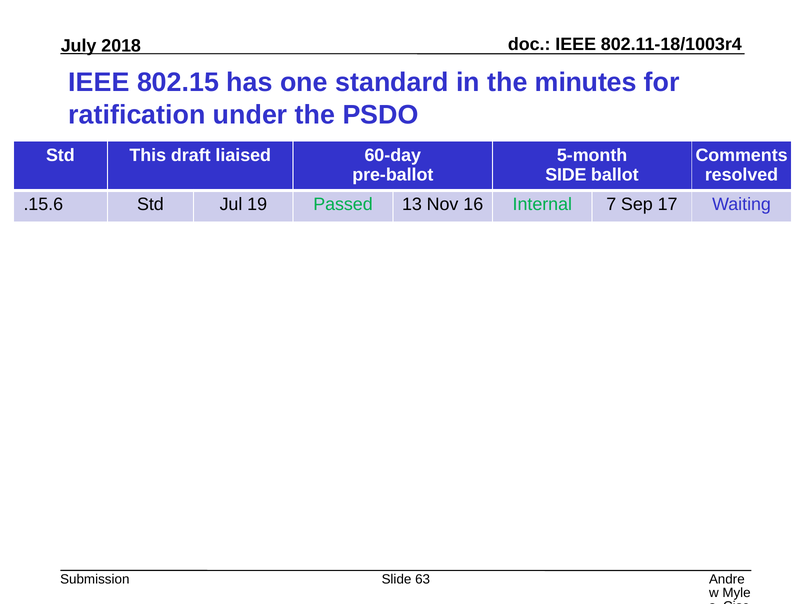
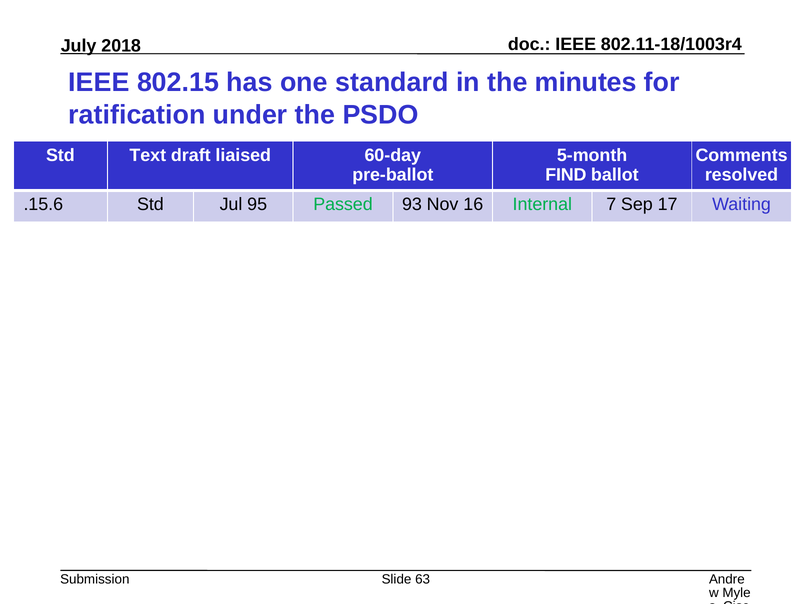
This: This -> Text
SIDE: SIDE -> FIND
19: 19 -> 95
13: 13 -> 93
